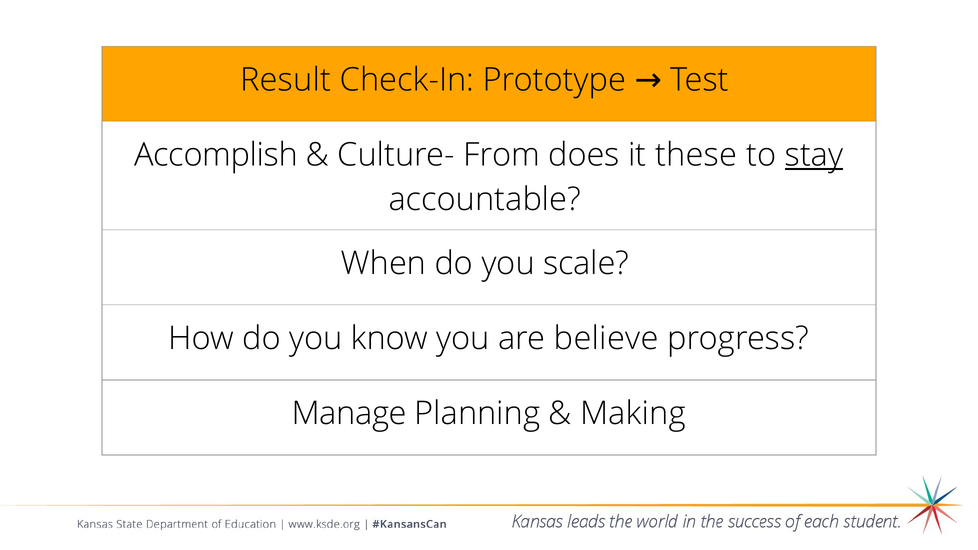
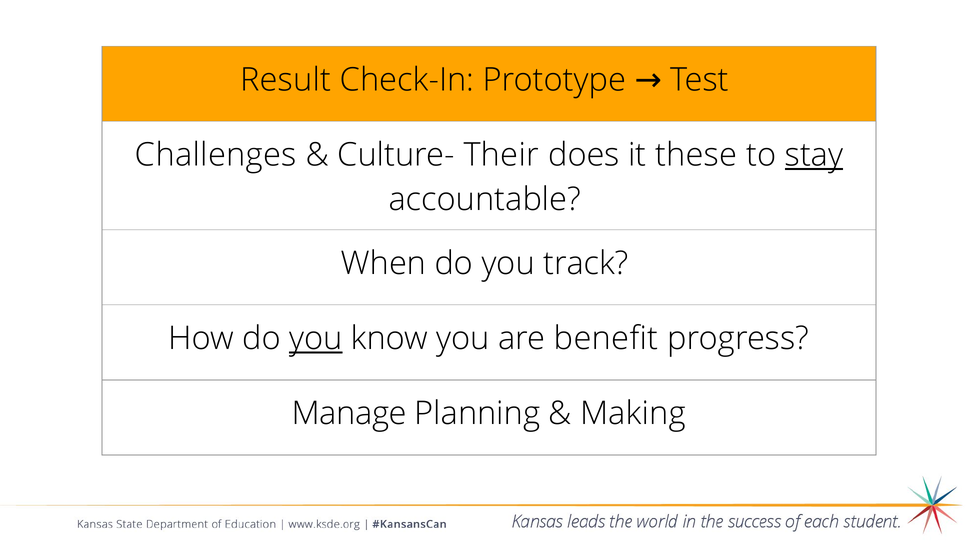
Accomplish: Accomplish -> Challenges
From: From -> Their
scale: scale -> track
you at (316, 339) underline: none -> present
believe: believe -> benefit
